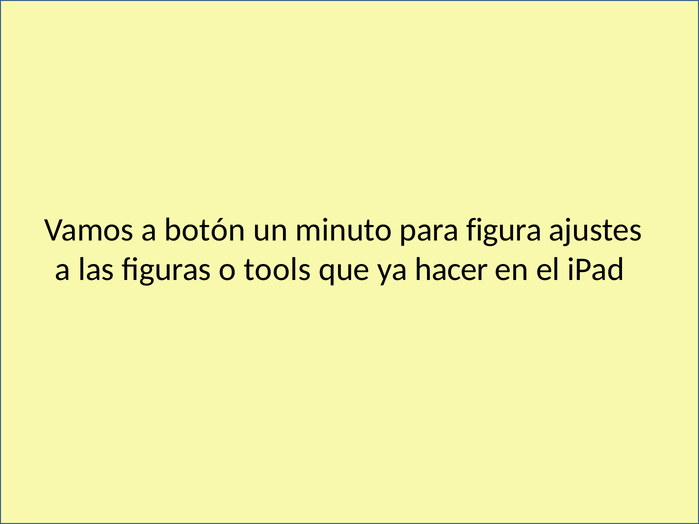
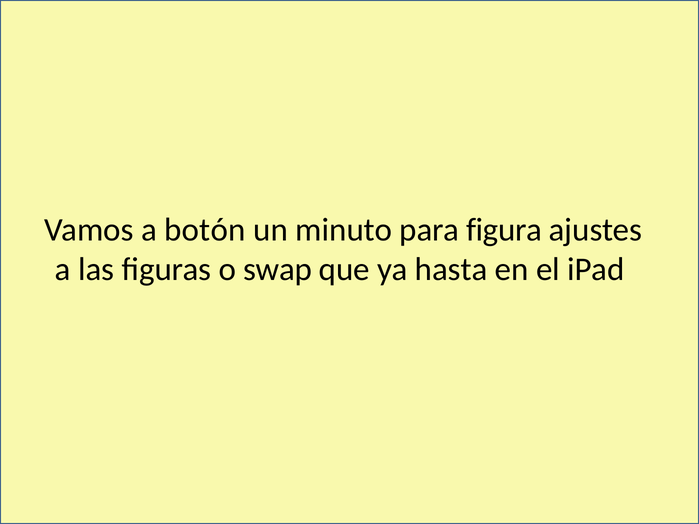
tools: tools -> swap
hacer: hacer -> hasta
